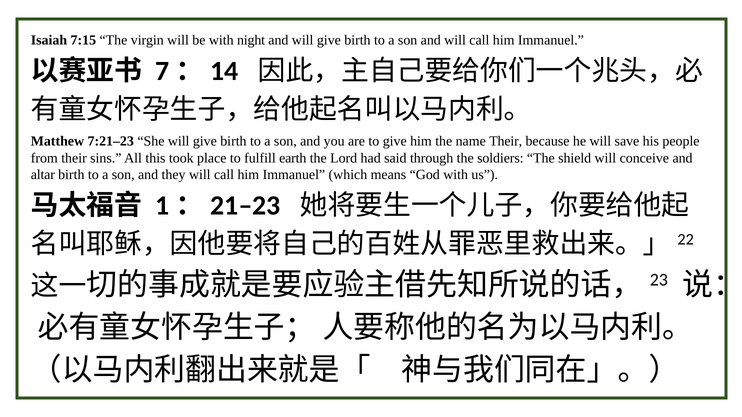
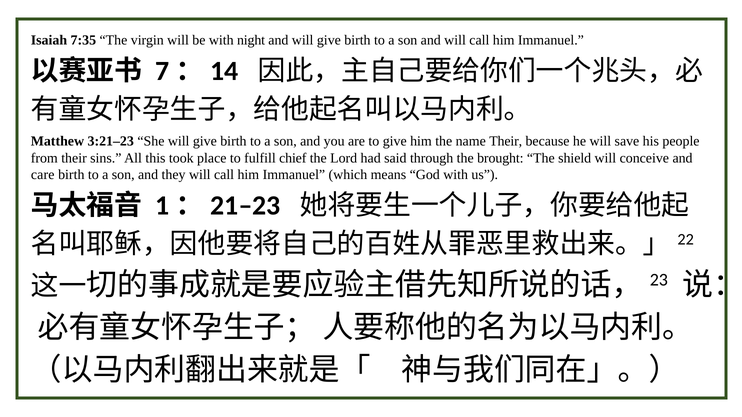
7:15: 7:15 -> 7:35
7:21–23: 7:21–23 -> 3:21–23
earth: earth -> chief
soldiers: soldiers -> brought
altar: altar -> care
